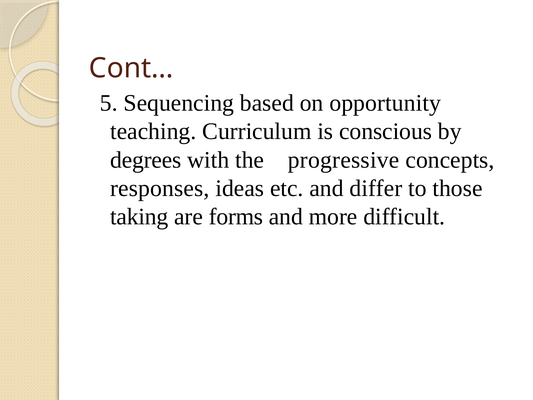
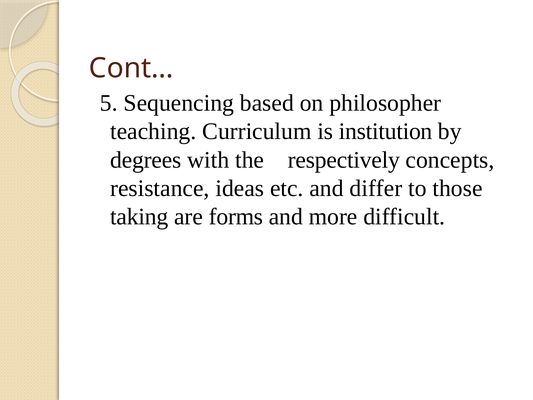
opportunity: opportunity -> philosopher
conscious: conscious -> institution
progressive: progressive -> respectively
responses: responses -> resistance
